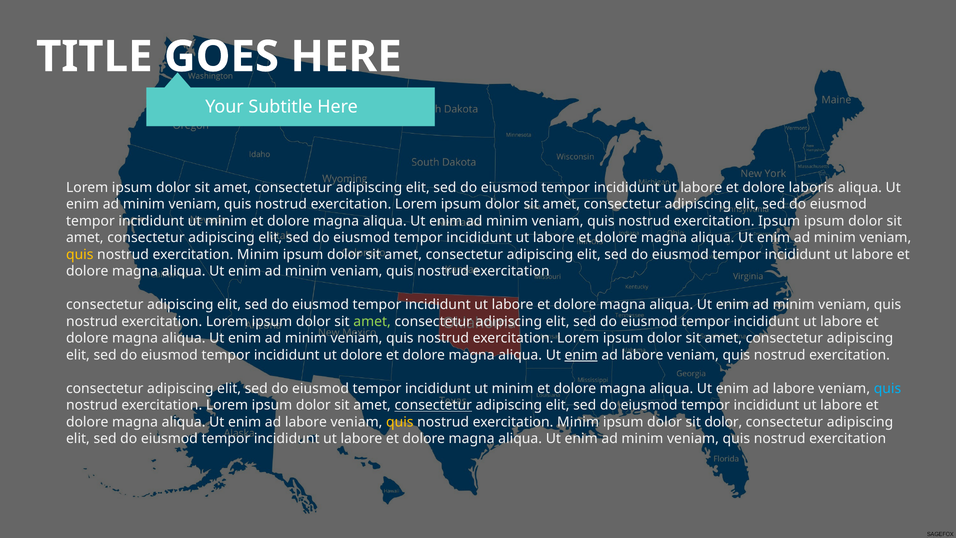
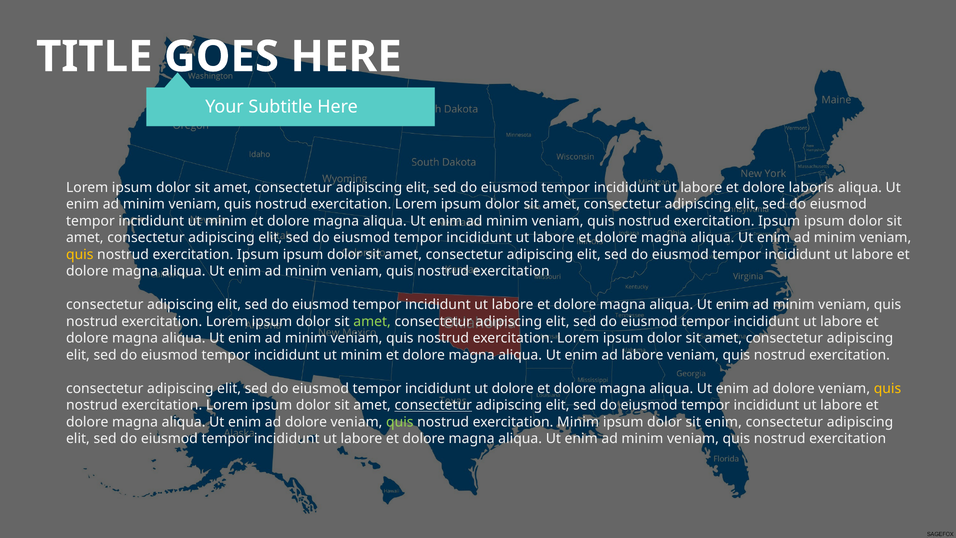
Minim at (258, 254): Minim -> Ipsum
dolore at (361, 355): dolore -> minim
enim at (581, 355) underline: present -> none
minim at (513, 388): minim -> dolore
labore at (794, 388): labore -> dolore
quis at (888, 388) colour: light blue -> yellow
labore at (306, 422): labore -> dolore
quis at (400, 422) colour: yellow -> light green
sit dolor: dolor -> enim
